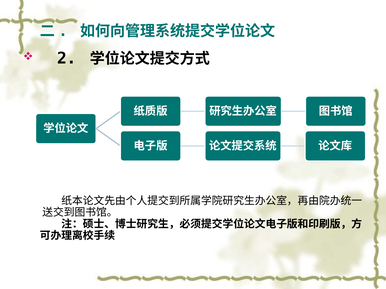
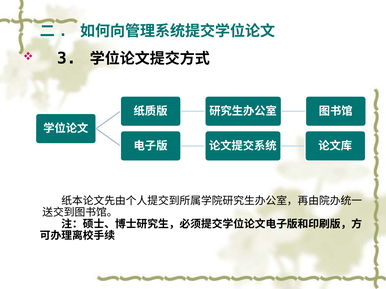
2: 2 -> 3
